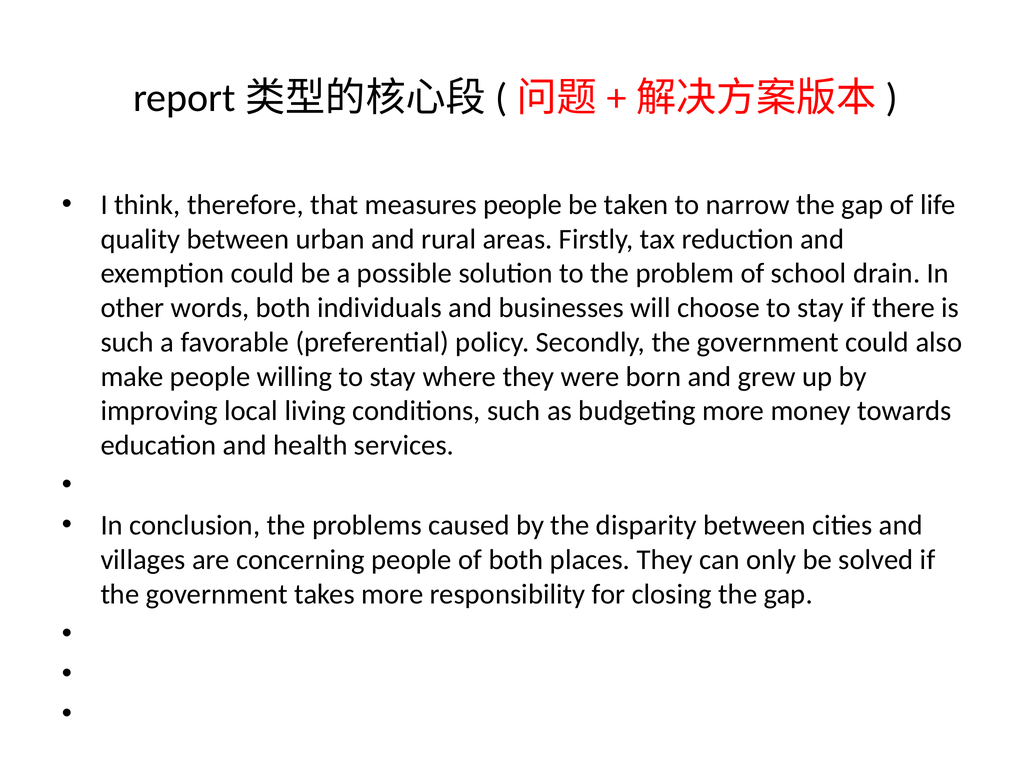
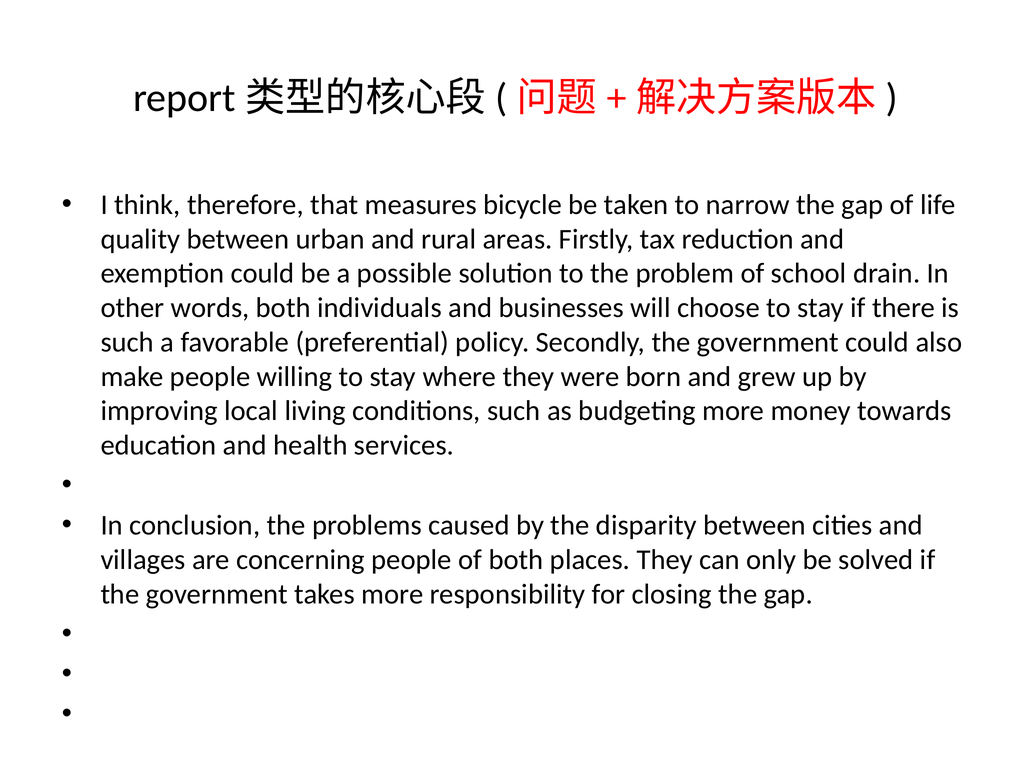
measures people: people -> bicycle
